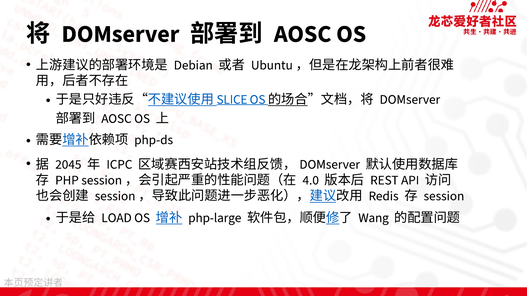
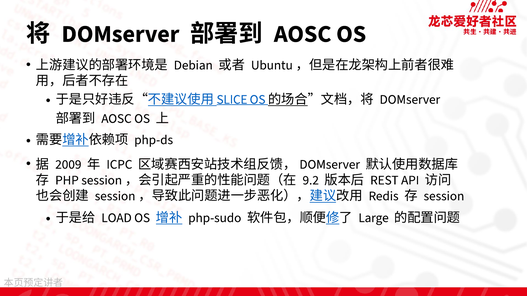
2045: 2045 -> 2009
4.0: 4.0 -> 9.2
php-large: php-large -> php-sudo
Wang: Wang -> Large
